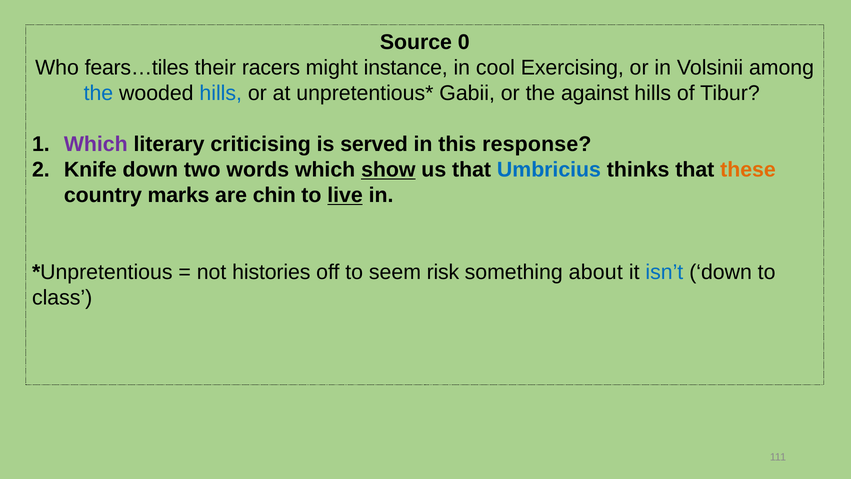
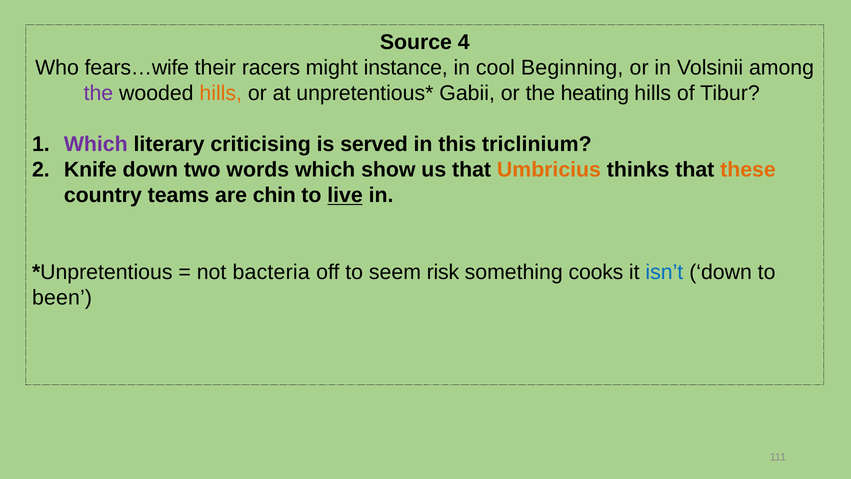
0: 0 -> 4
fears…tiles: fears…tiles -> fears…wife
Exercising: Exercising -> Beginning
the at (98, 93) colour: blue -> purple
hills at (221, 93) colour: blue -> orange
against: against -> heating
response: response -> triclinium
show underline: present -> none
Umbricius colour: blue -> orange
marks: marks -> teams
histories: histories -> bacteria
about: about -> cooks
class: class -> been
